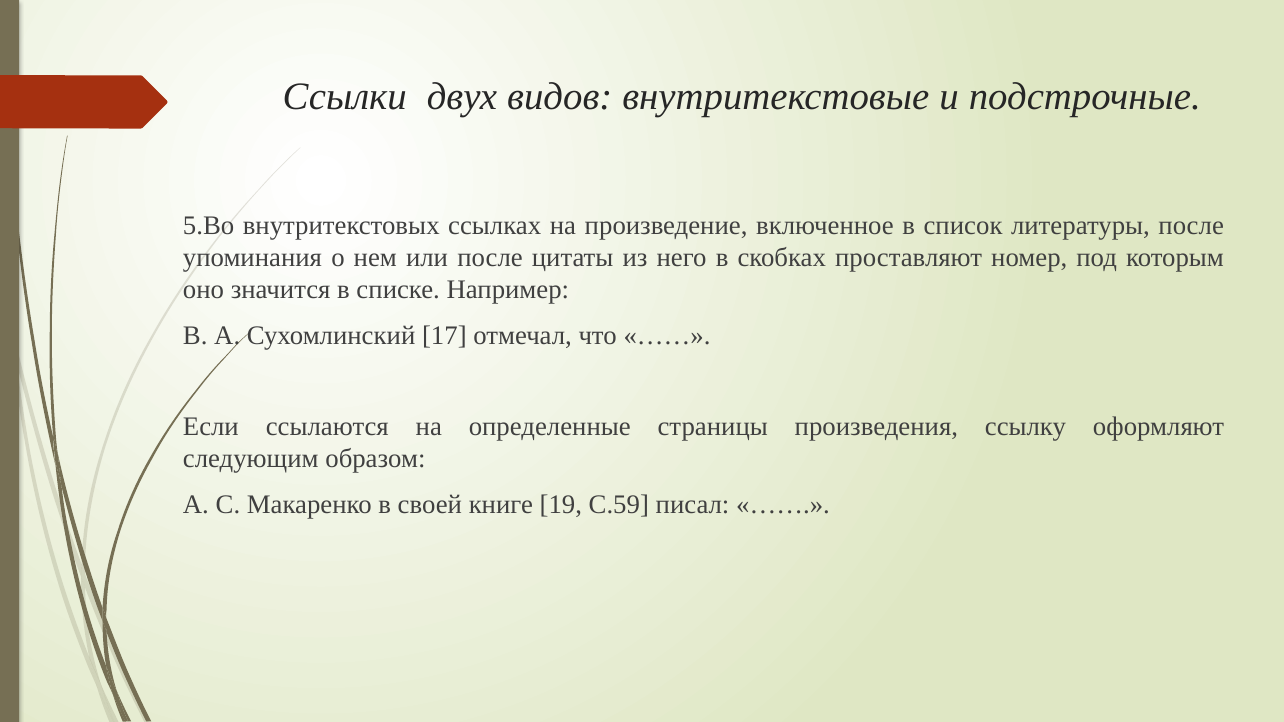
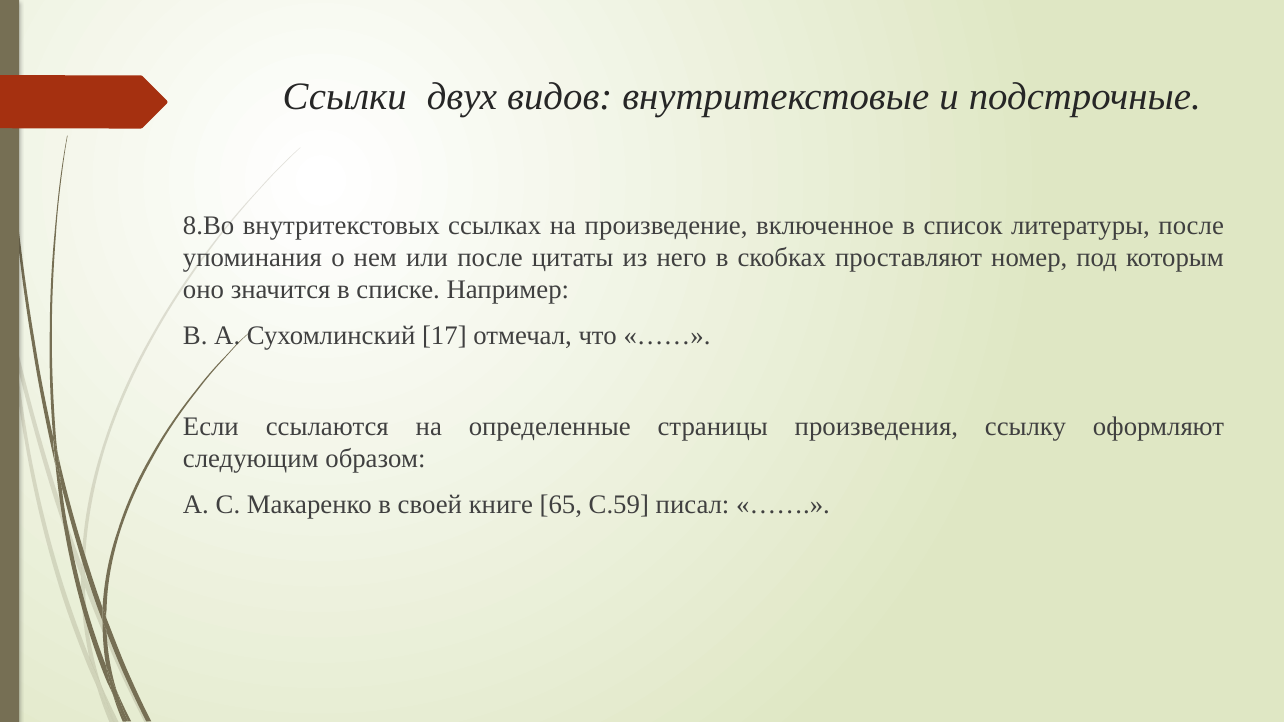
5.Во: 5.Во -> 8.Во
19: 19 -> 65
